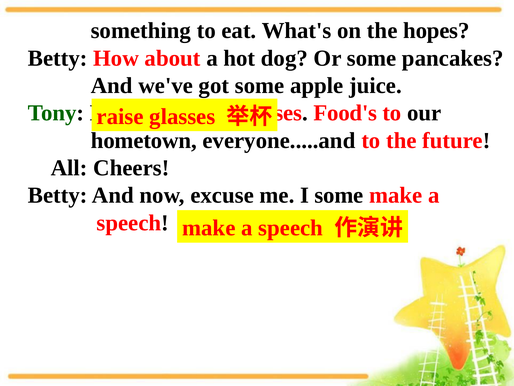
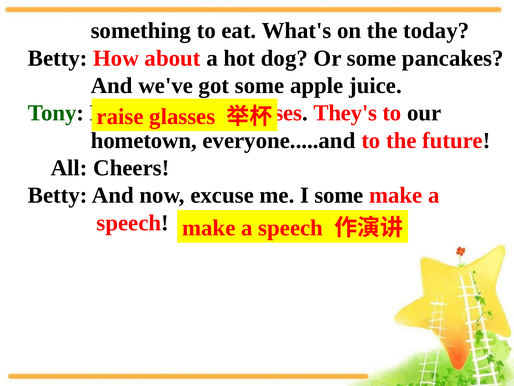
hopes: hopes -> today
Food's: Food's -> They's
